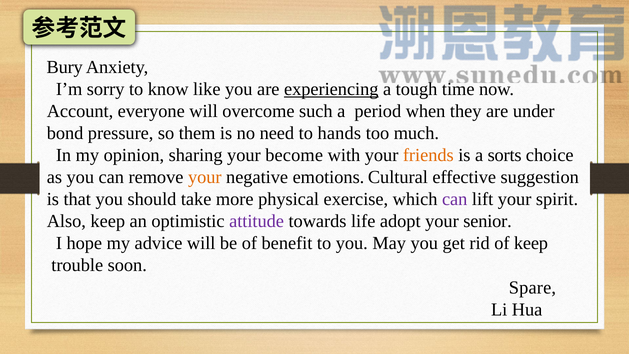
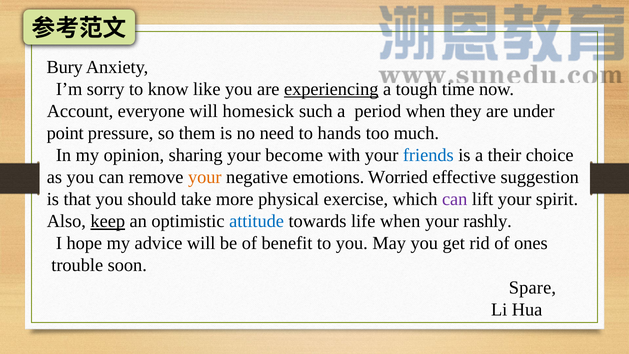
overcome: overcome -> homesick
bond: bond -> point
friends colour: orange -> blue
sorts: sorts -> their
Cultural: Cultural -> Worried
keep at (108, 221) underline: none -> present
attitude colour: purple -> blue
life adopt: adopt -> when
senior: senior -> rashly
of keep: keep -> ones
